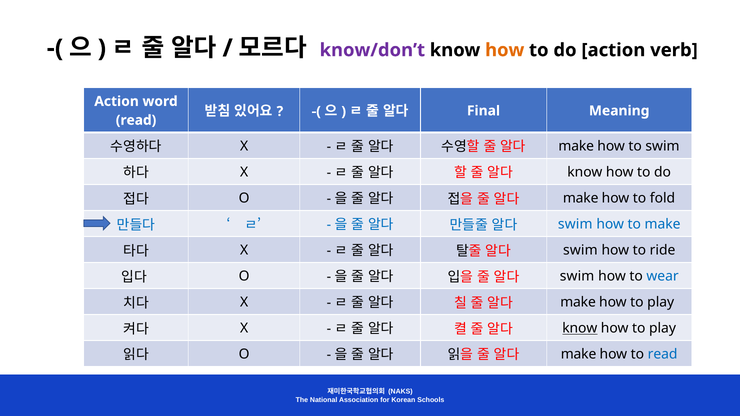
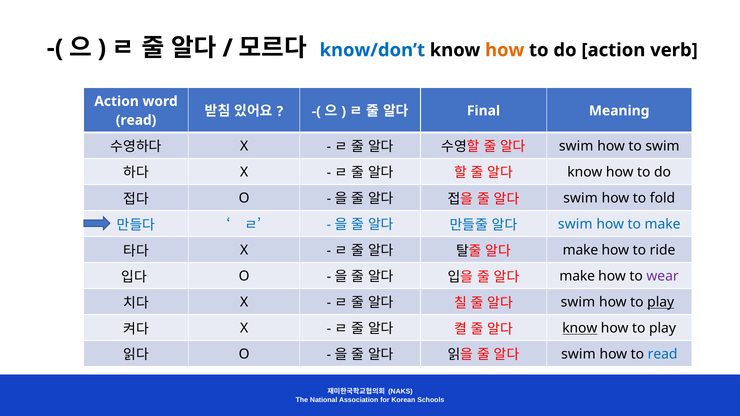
know/don’t colour: purple -> blue
make at (576, 146): make -> swim
make at (581, 198): make -> swim
swim at (580, 250): swim -> make
swim at (577, 276): swim -> make
wear colour: blue -> purple
make at (578, 302): make -> swim
play at (661, 302) underline: none -> present
make at (579, 354): make -> swim
